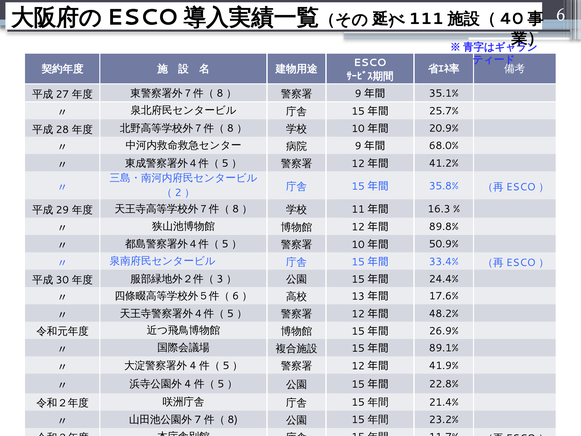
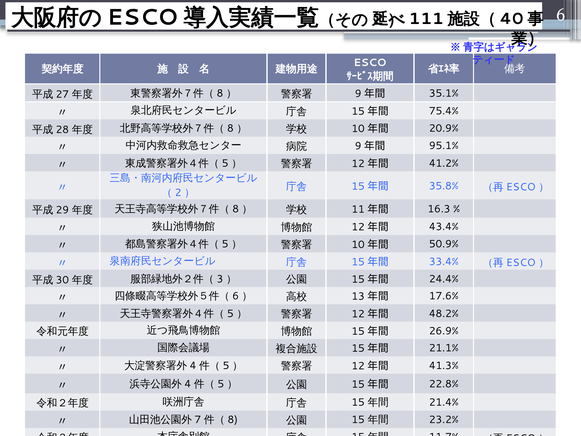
25.7%: 25.7% -> 75.4%
68.0%: 68.0% -> 95.1%
89.8%: 89.8% -> 43.4%
89.1%: 89.1% -> 21.1%
41.9%: 41.9% -> 41.3%
